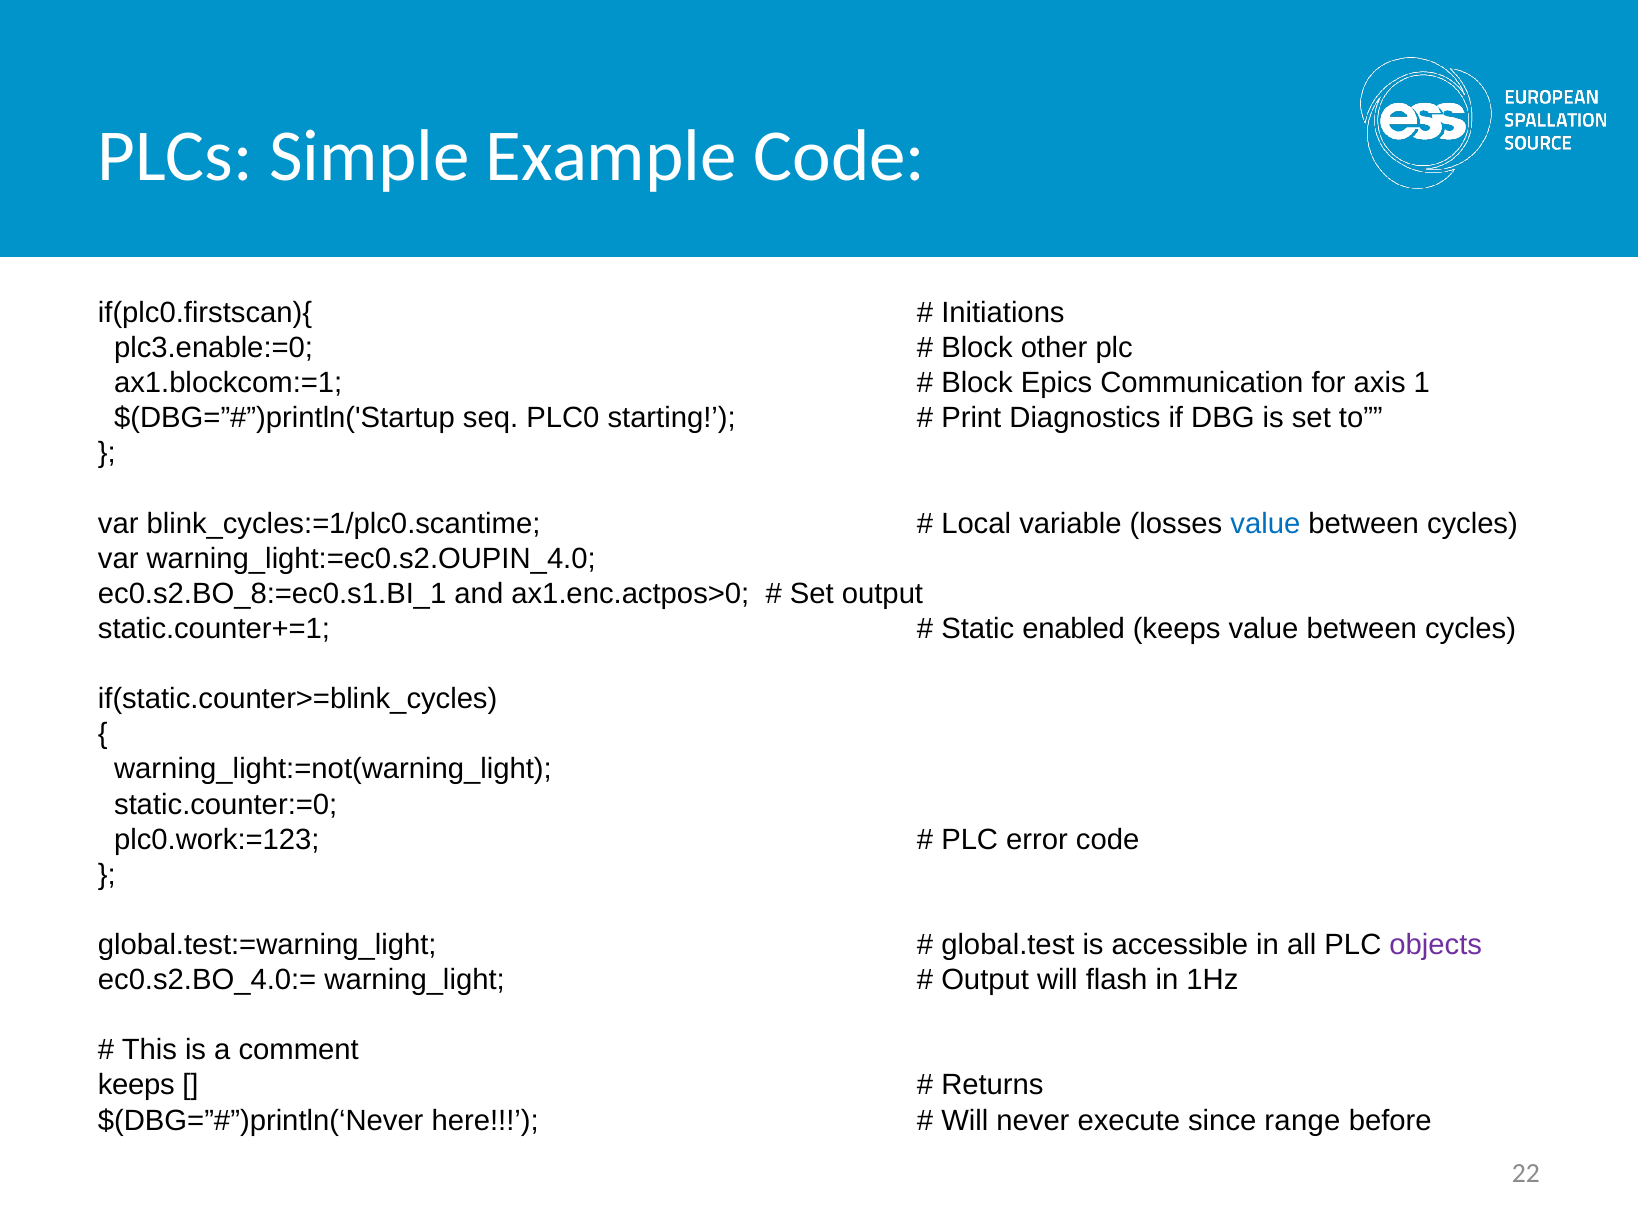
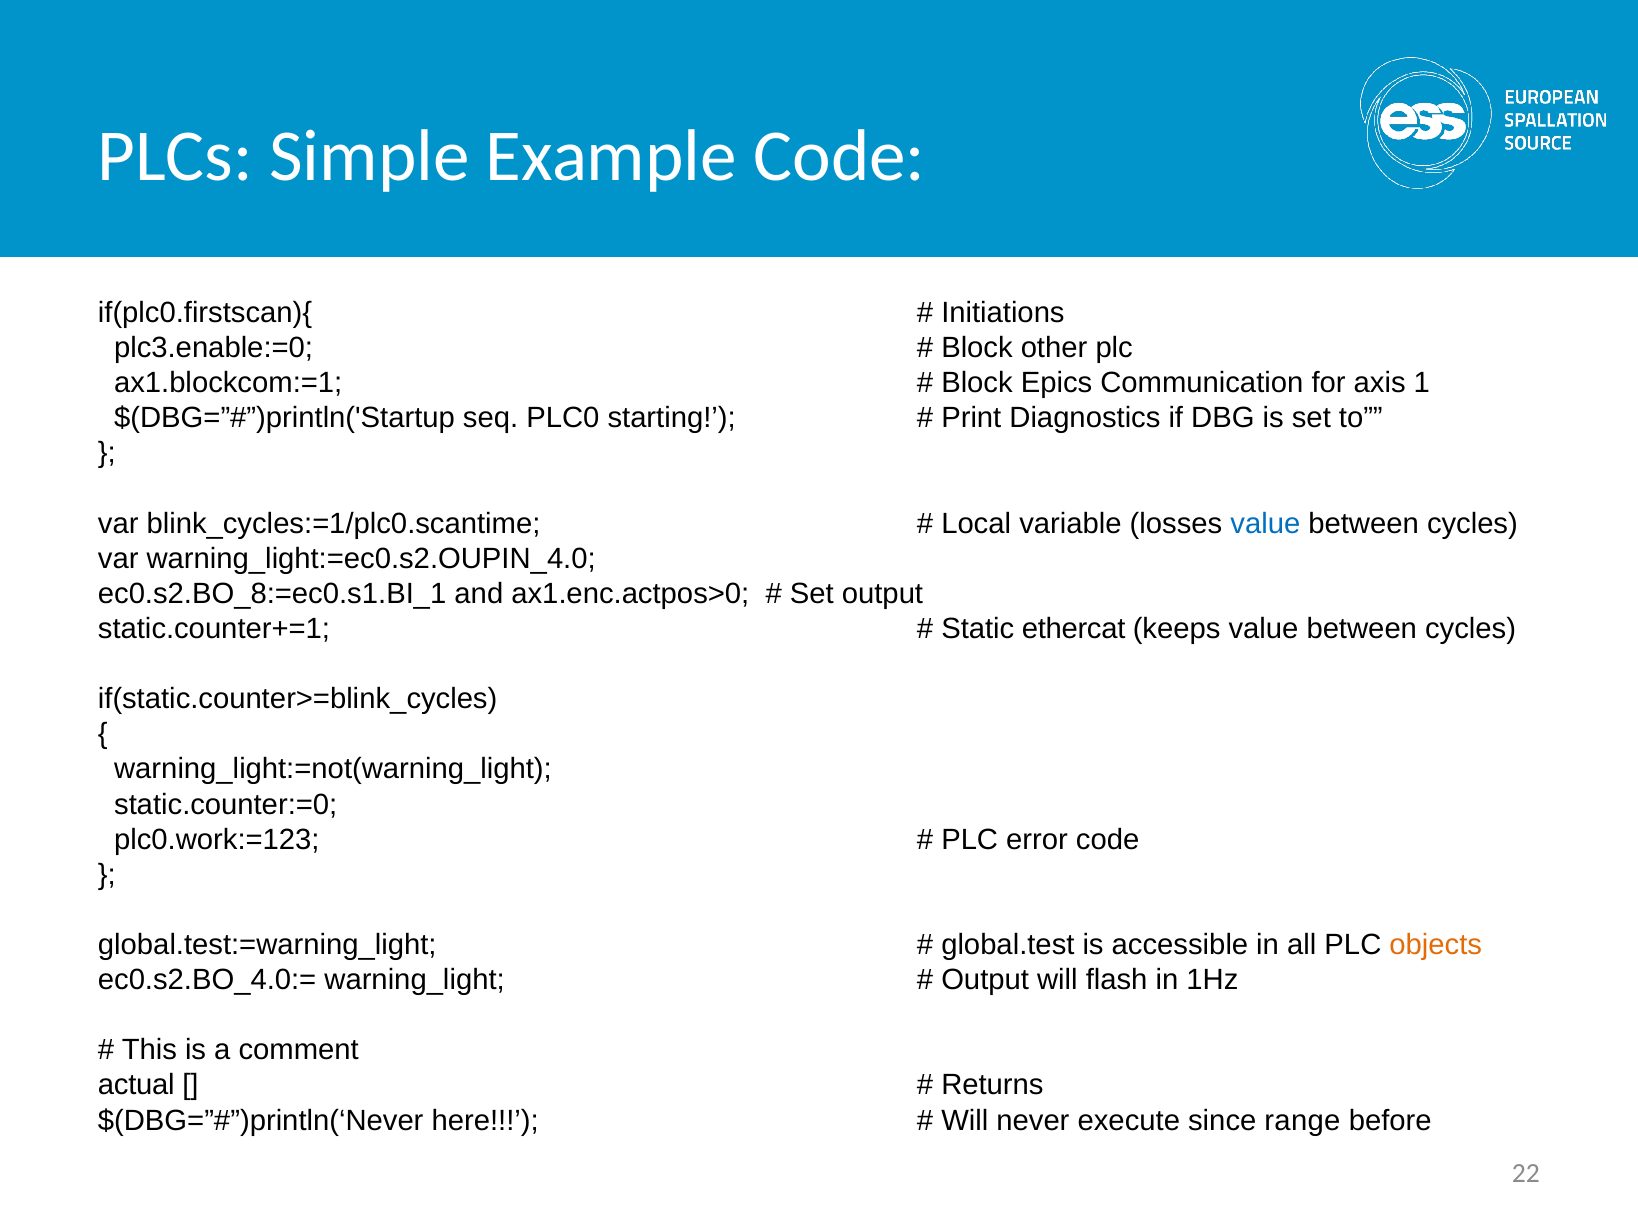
enabled: enabled -> ethercat
objects colour: purple -> orange
keeps at (136, 1085): keeps -> actual
